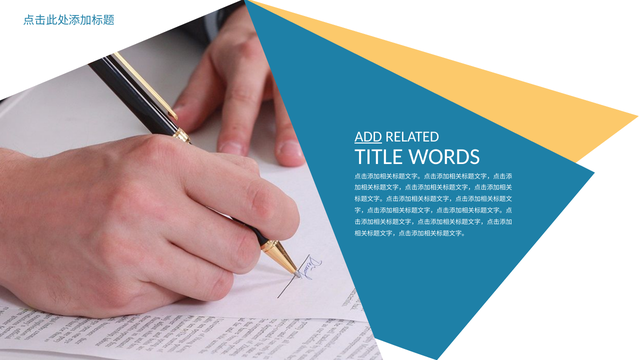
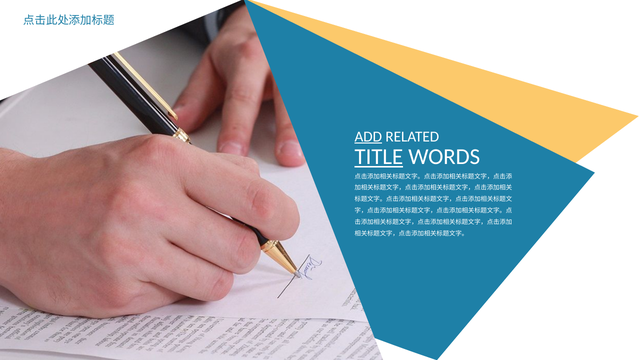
TITLE underline: none -> present
